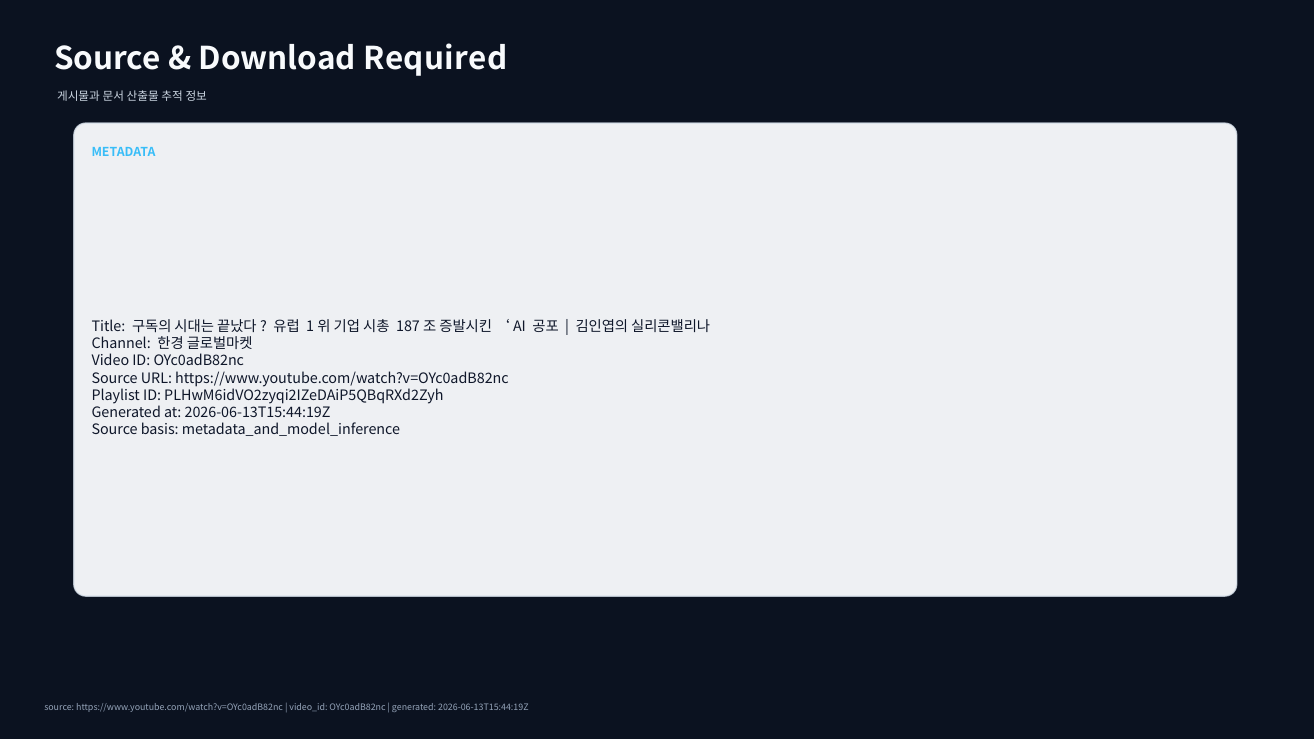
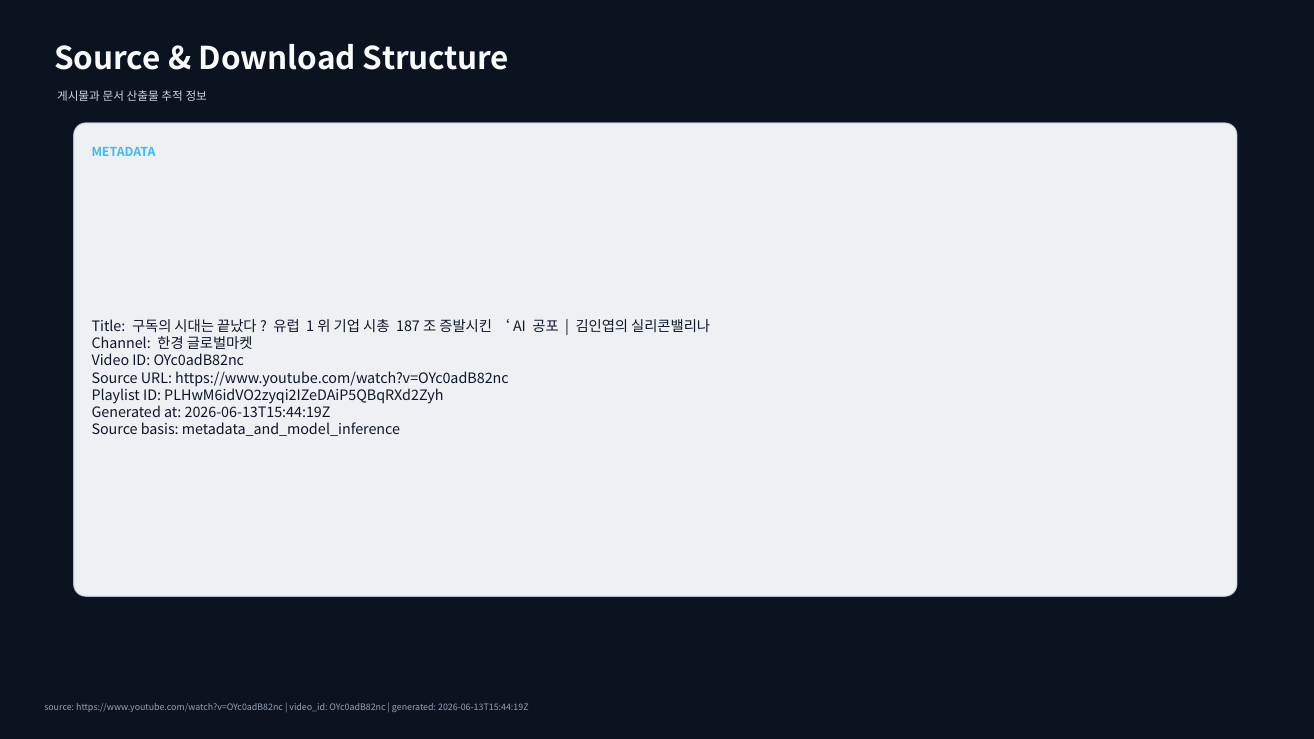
Required: Required -> Structure
